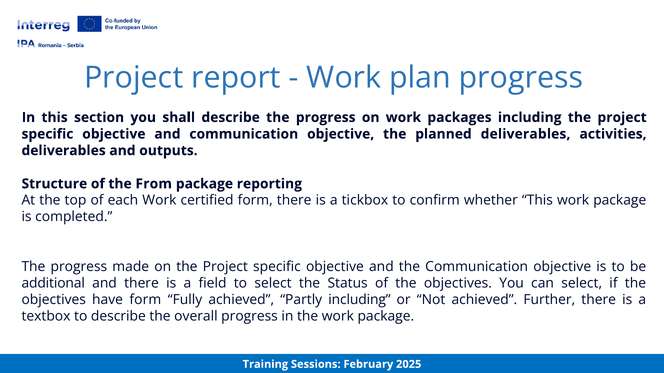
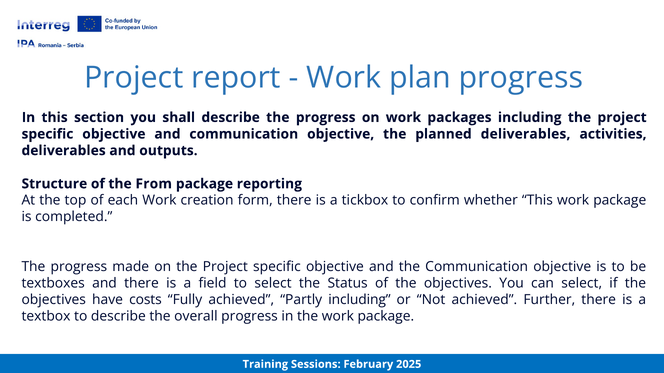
certified: certified -> creation
additional: additional -> textboxes
have form: form -> costs
